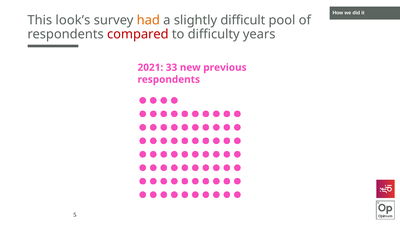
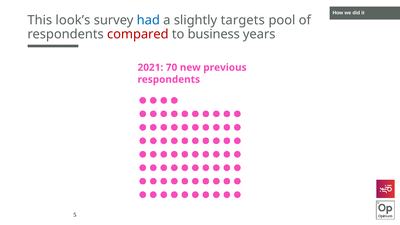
had colour: orange -> blue
difficult: difficult -> targets
difficulty: difficulty -> business
33: 33 -> 70
